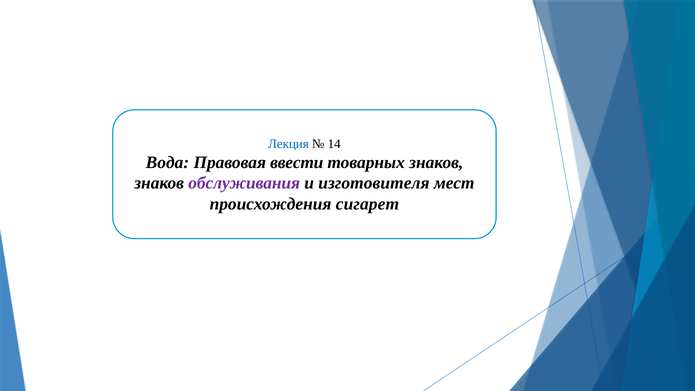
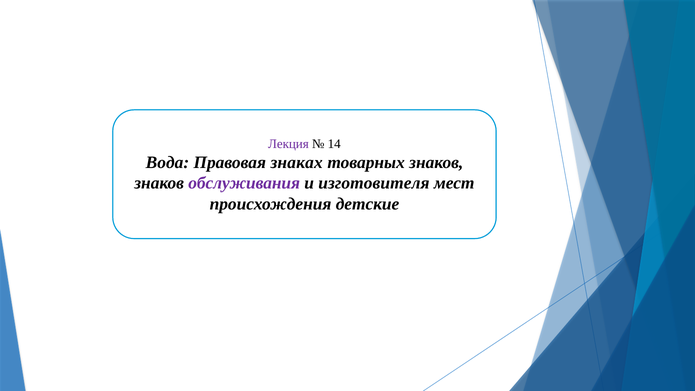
Лекция colour: blue -> purple
ввести: ввести -> знаках
сигарет: сигарет -> детские
